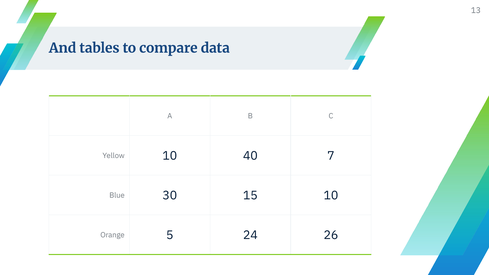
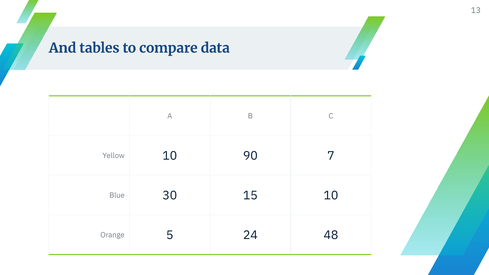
40: 40 -> 90
26: 26 -> 48
